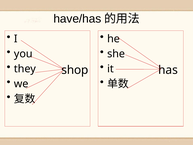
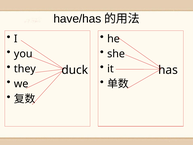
shop: shop -> duck
